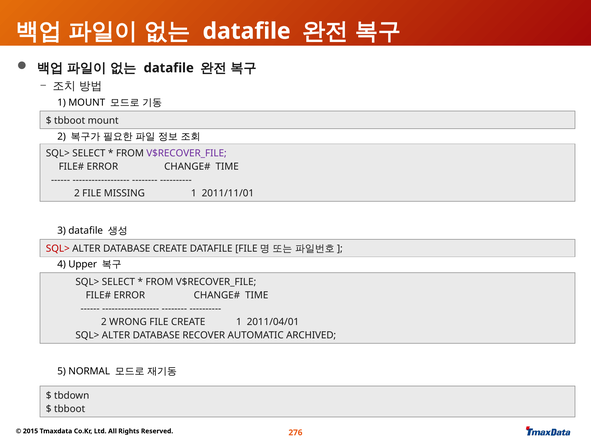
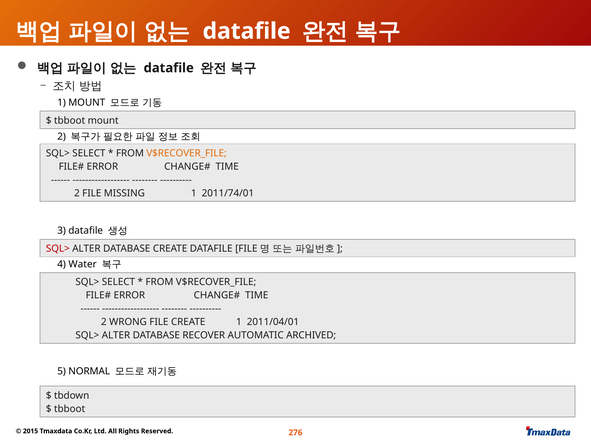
V$RECOVER_FILE at (187, 153) colour: purple -> orange
2011/11/01: 2011/11/01 -> 2011/74/01
Upper: Upper -> Water
